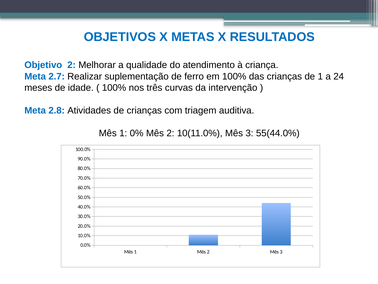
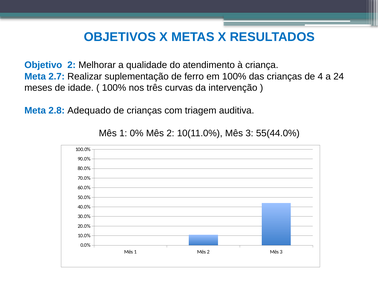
de 1: 1 -> 4
Atividades: Atividades -> Adequado
